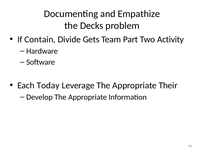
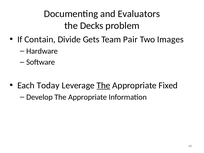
Empathize: Empathize -> Evaluators
Part: Part -> Pair
Activity: Activity -> Images
The at (103, 85) underline: none -> present
Their: Their -> Fixed
